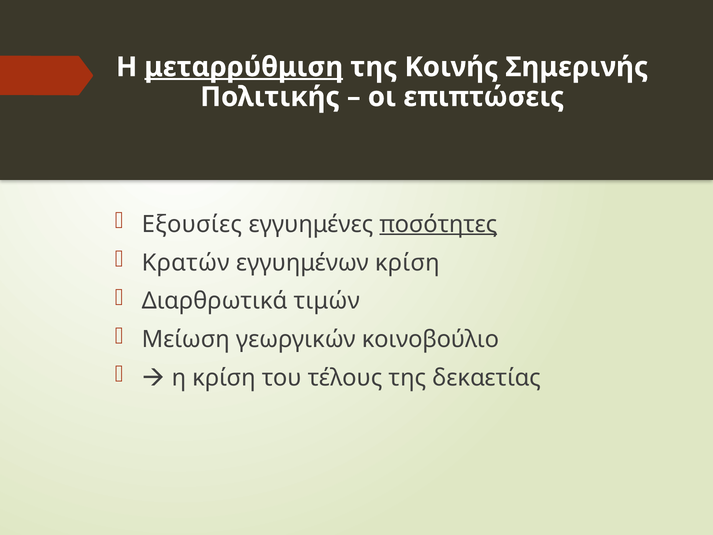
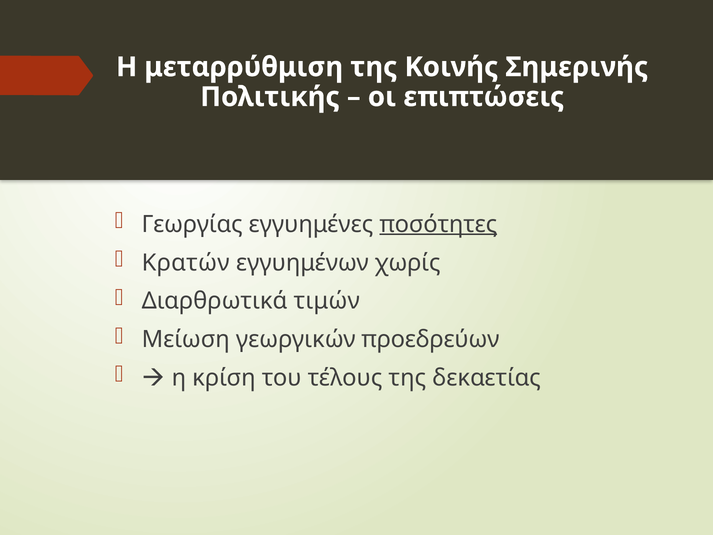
μεταρρύθμιση underline: present -> none
Εξουσίες: Εξουσίες -> Γεωργίας
εγγυημένων κρίση: κρίση -> χωρίς
κοινοβούλιο: κοινοβούλιο -> προεδρεύων
